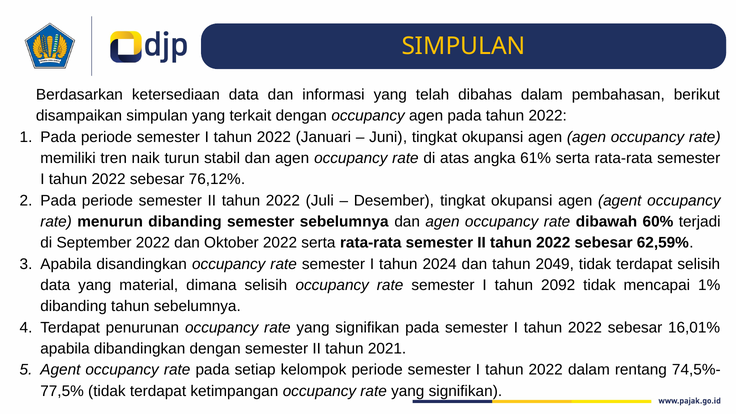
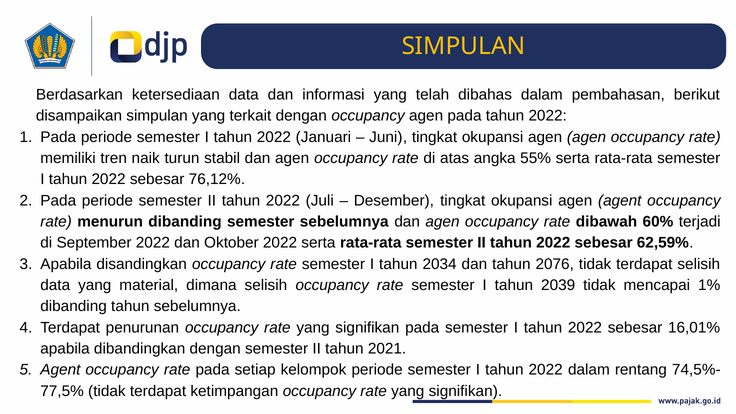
61%: 61% -> 55%
2024: 2024 -> 2034
2049: 2049 -> 2076
2092: 2092 -> 2039
